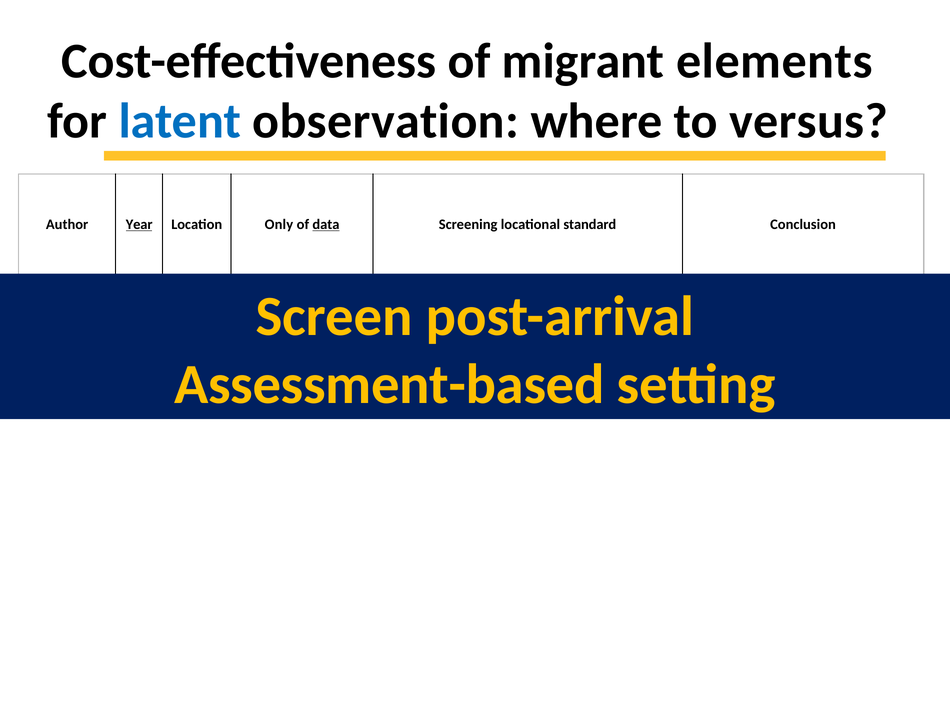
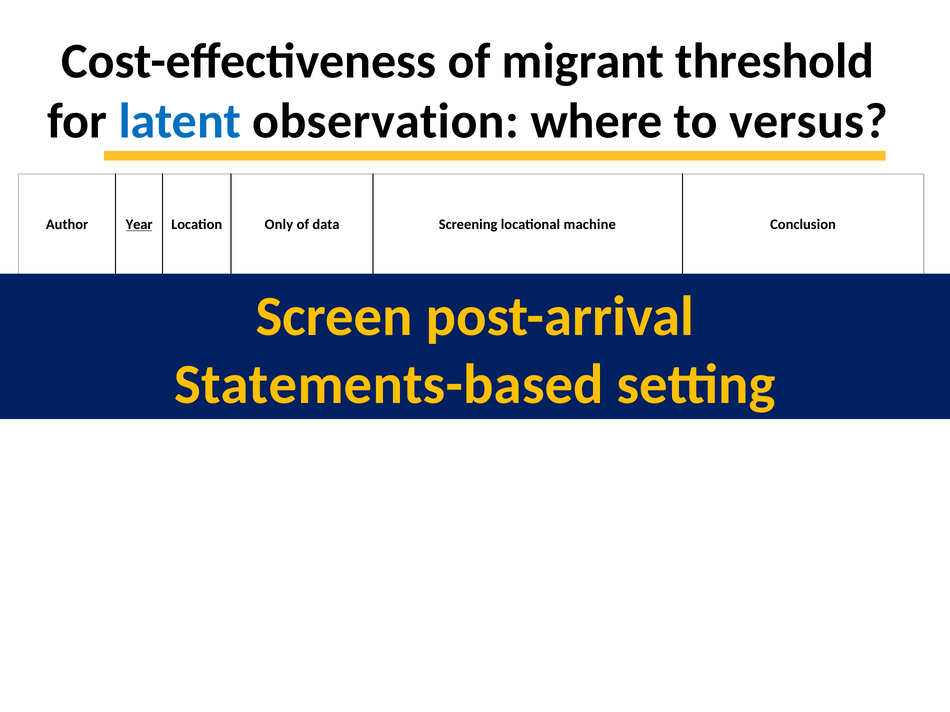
elements: elements -> threshold
data at (326, 225) underline: present -> none
standard: standard -> machine
Assessment-based: Assessment-based -> Statements-based
